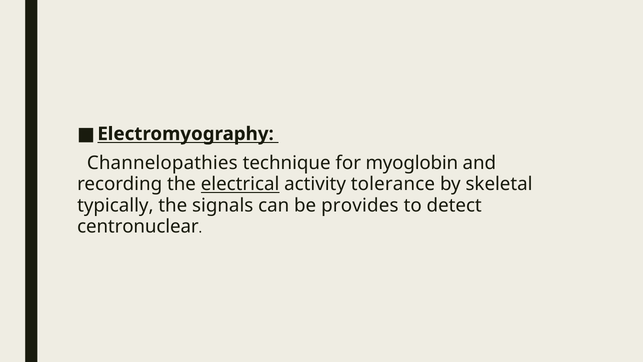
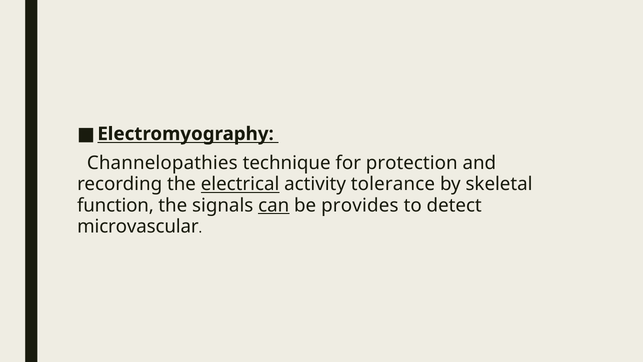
myoglobin: myoglobin -> protection
typically: typically -> function
can underline: none -> present
centronuclear: centronuclear -> microvascular
